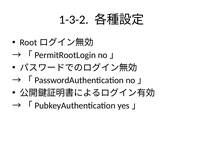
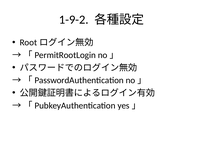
1-3-2: 1-3-2 -> 1-9-2
